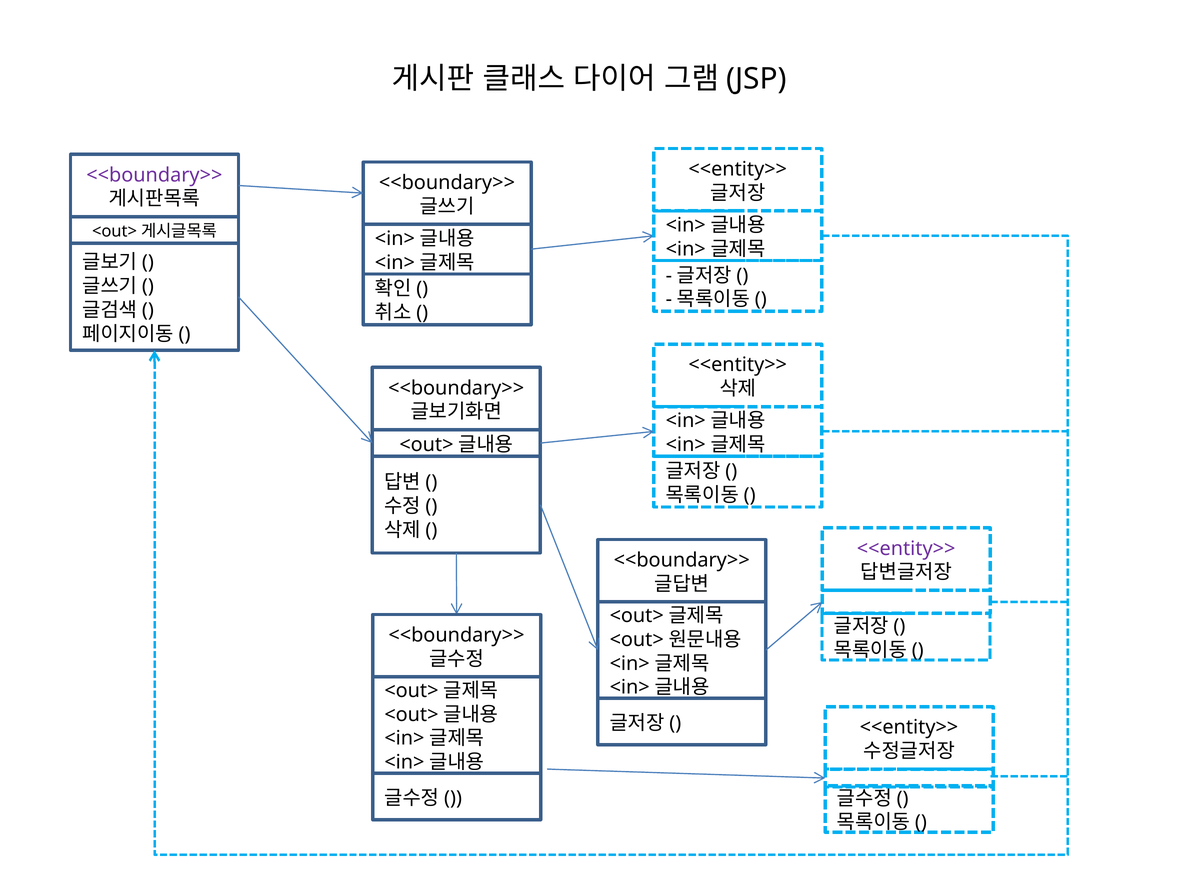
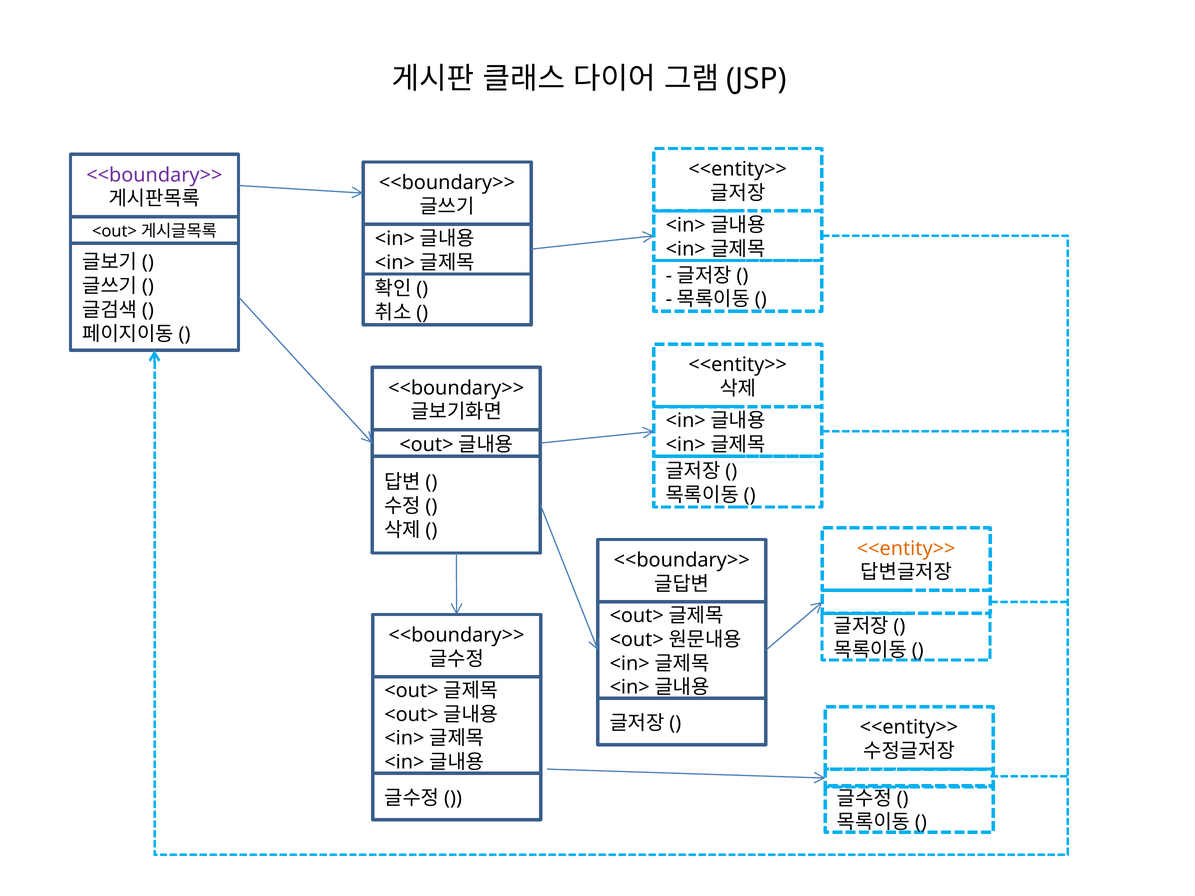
<<entity>> at (906, 549) colour: purple -> orange
